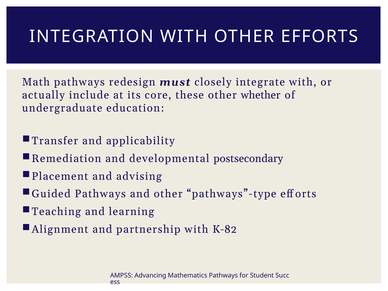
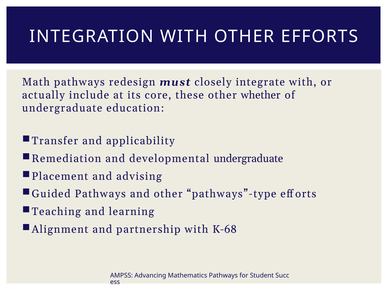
developmental postsecondary: postsecondary -> undergraduate
K-82: K-82 -> K-68
